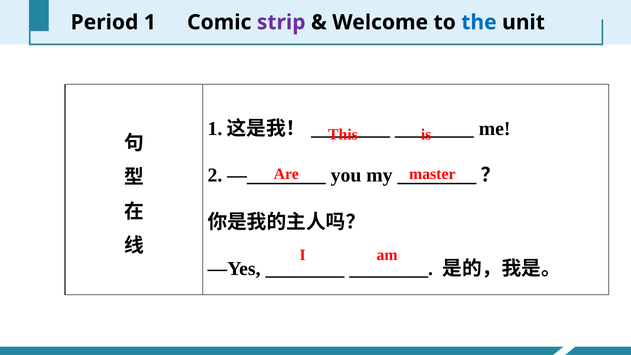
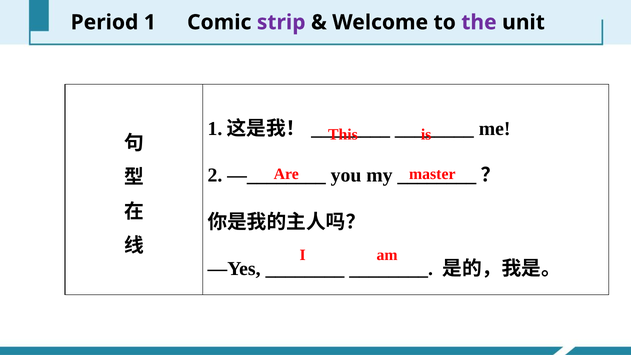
the colour: blue -> purple
